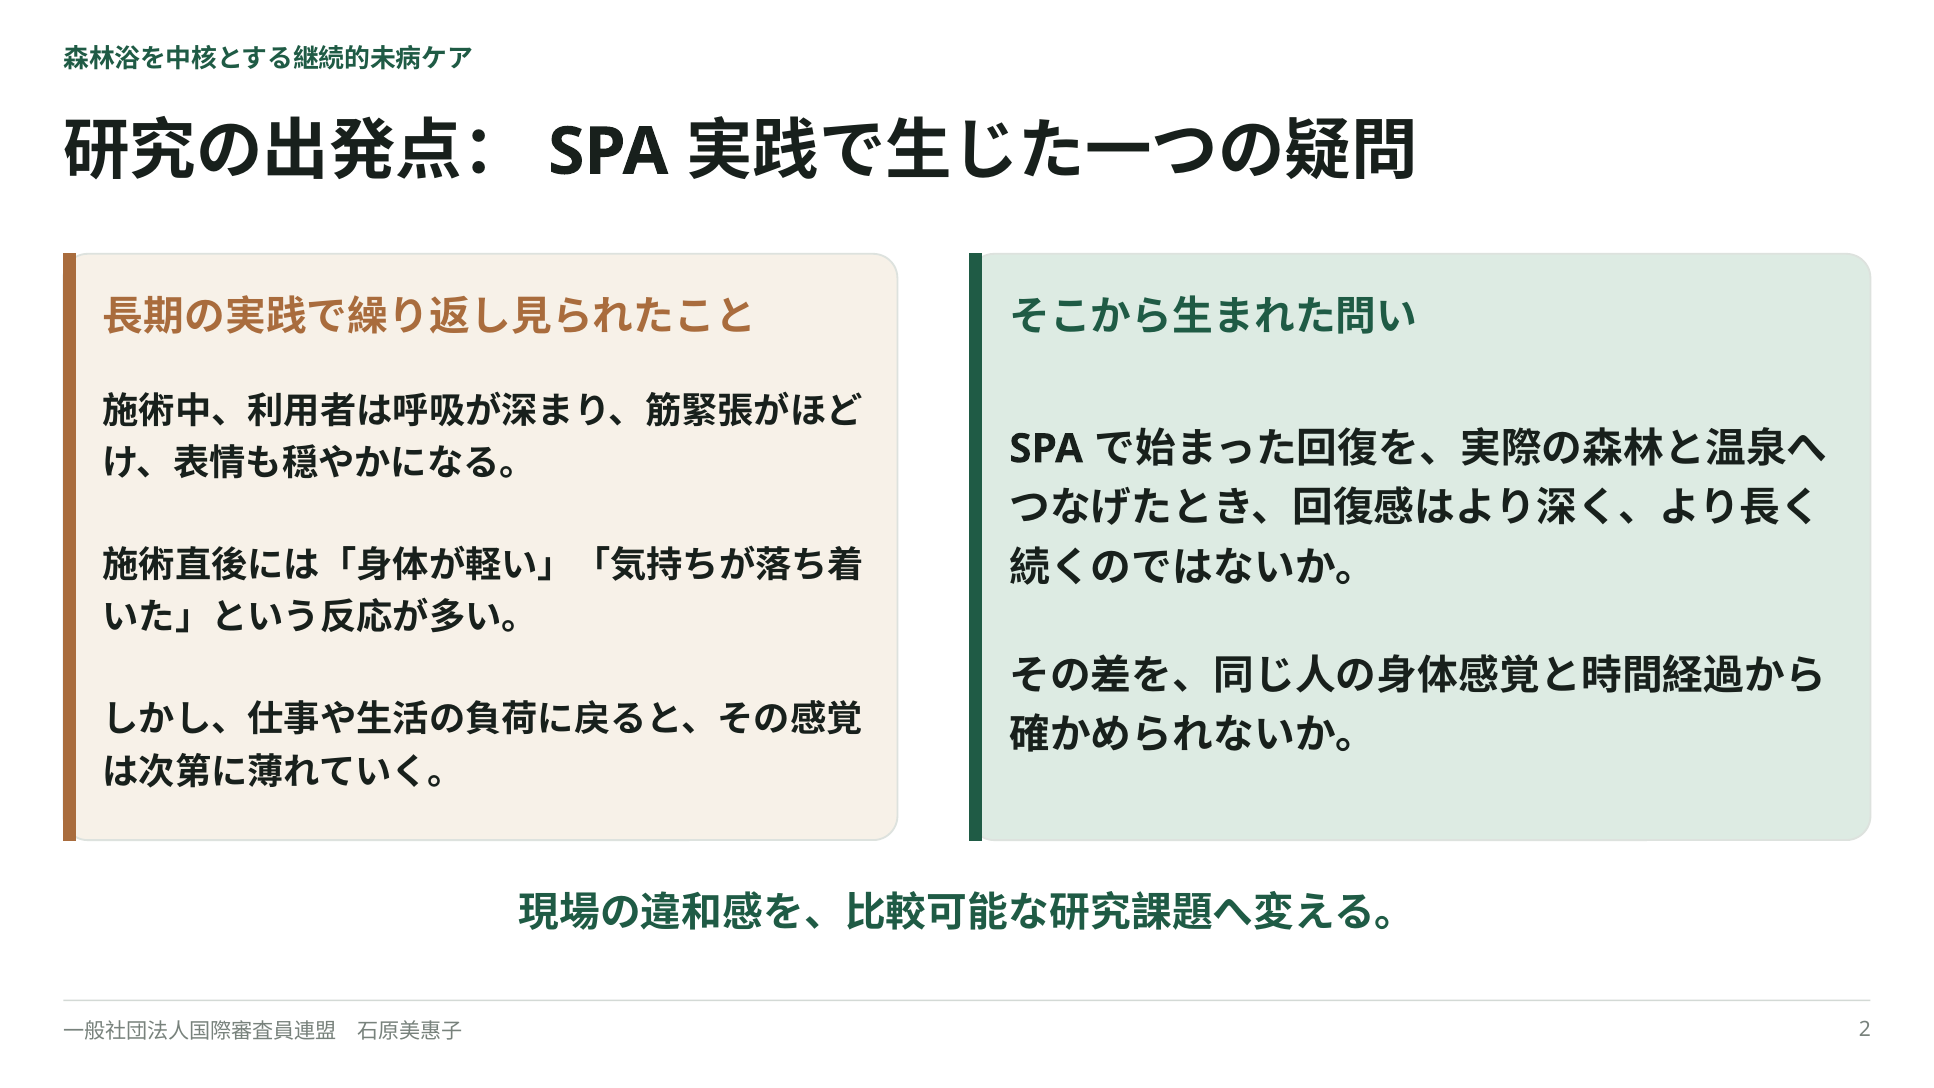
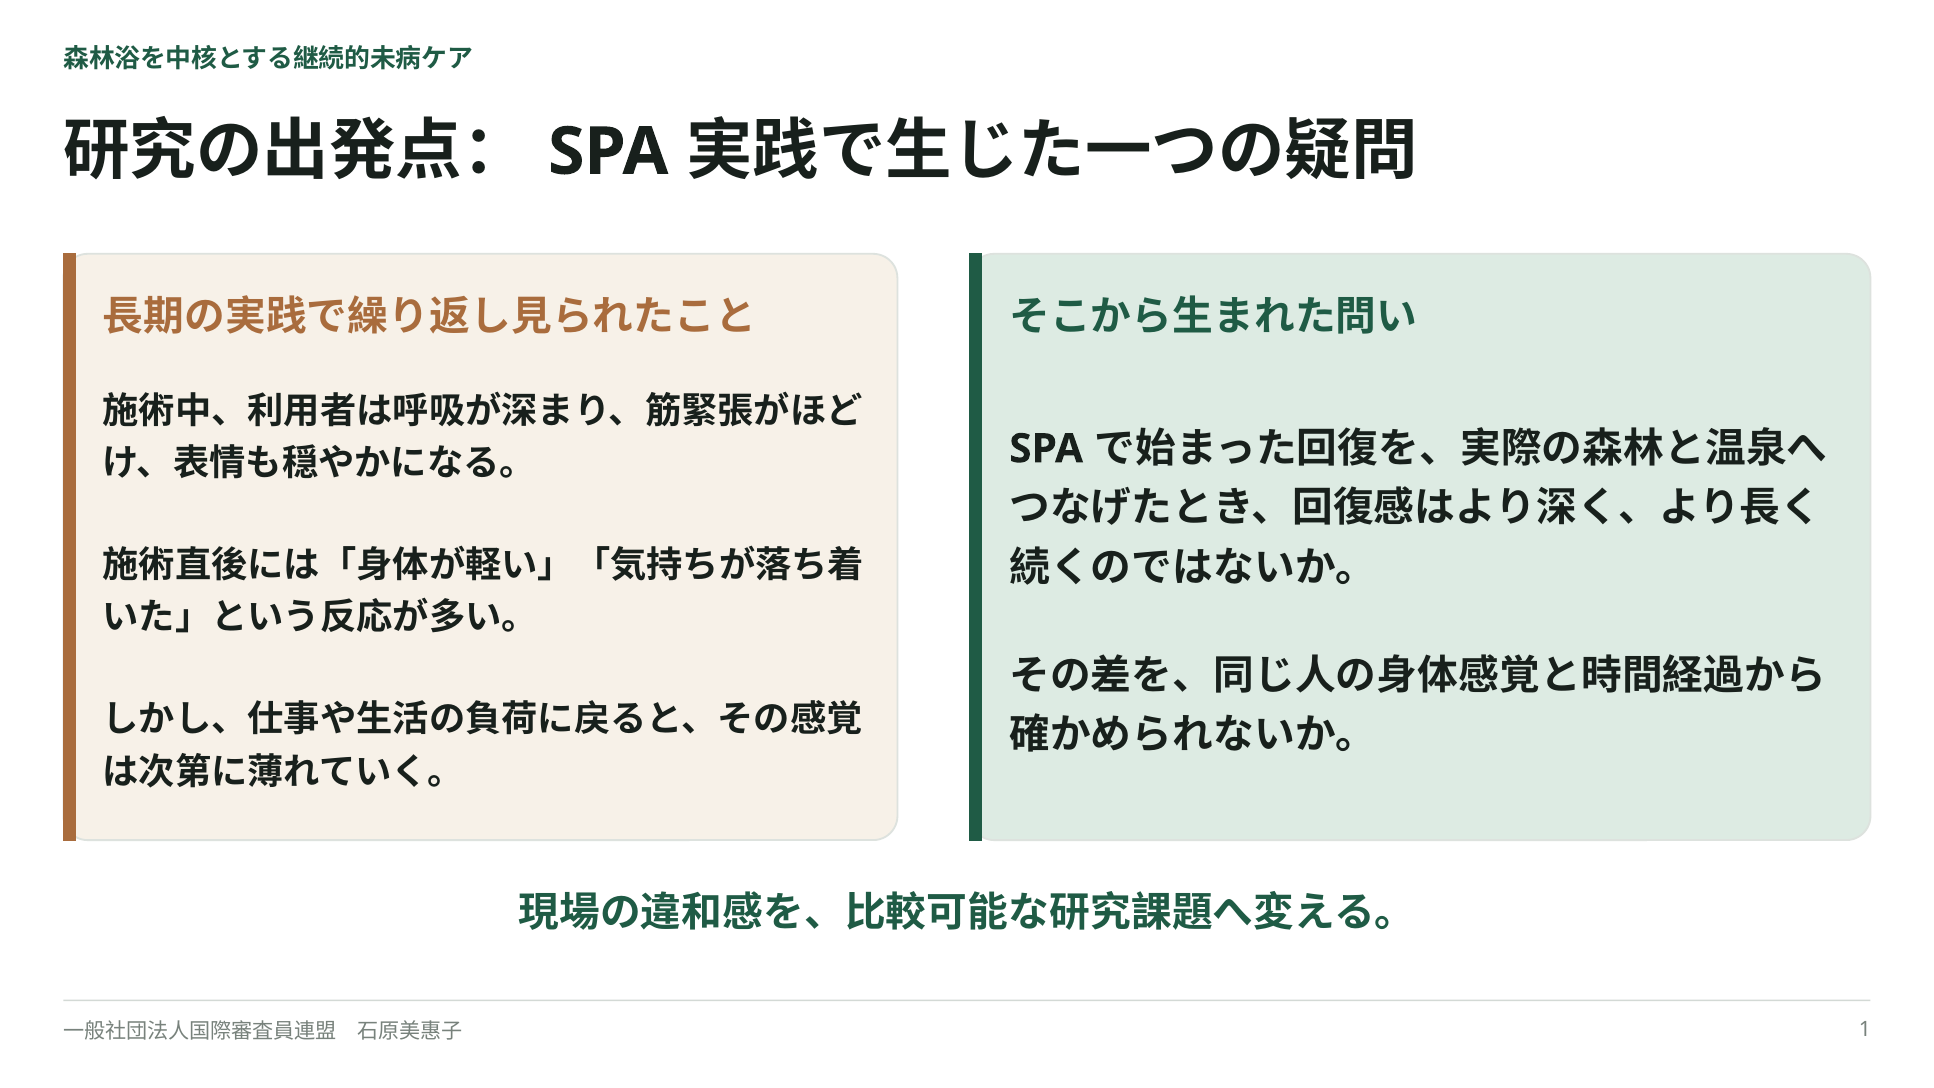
2: 2 -> 1
